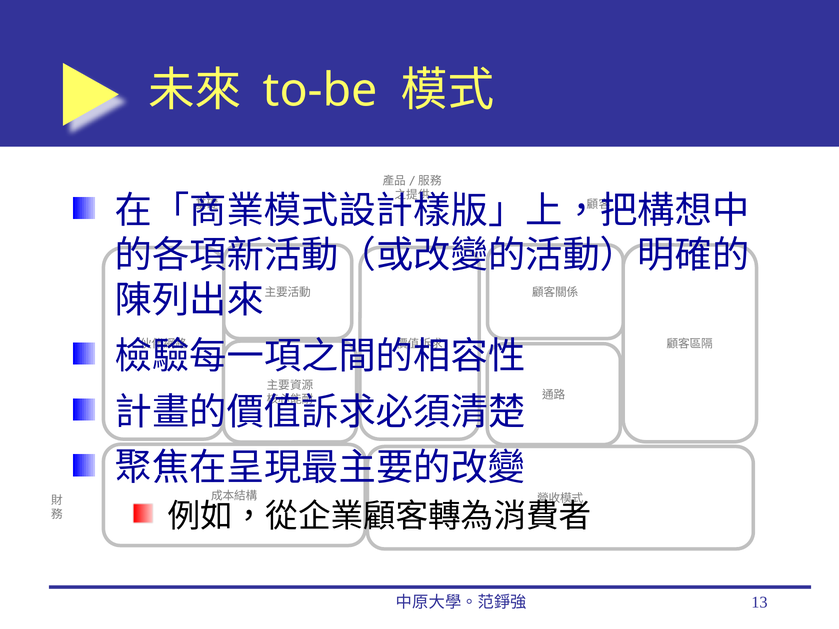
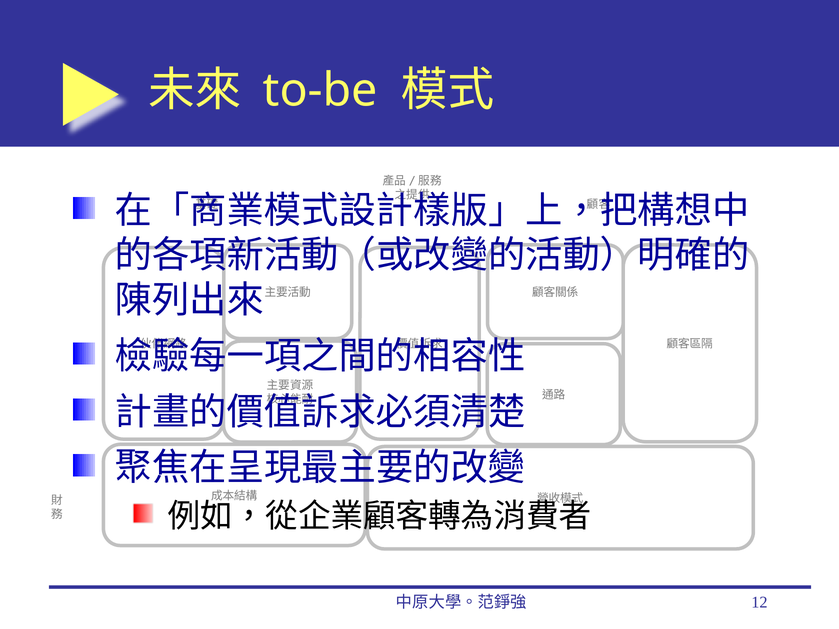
13: 13 -> 12
